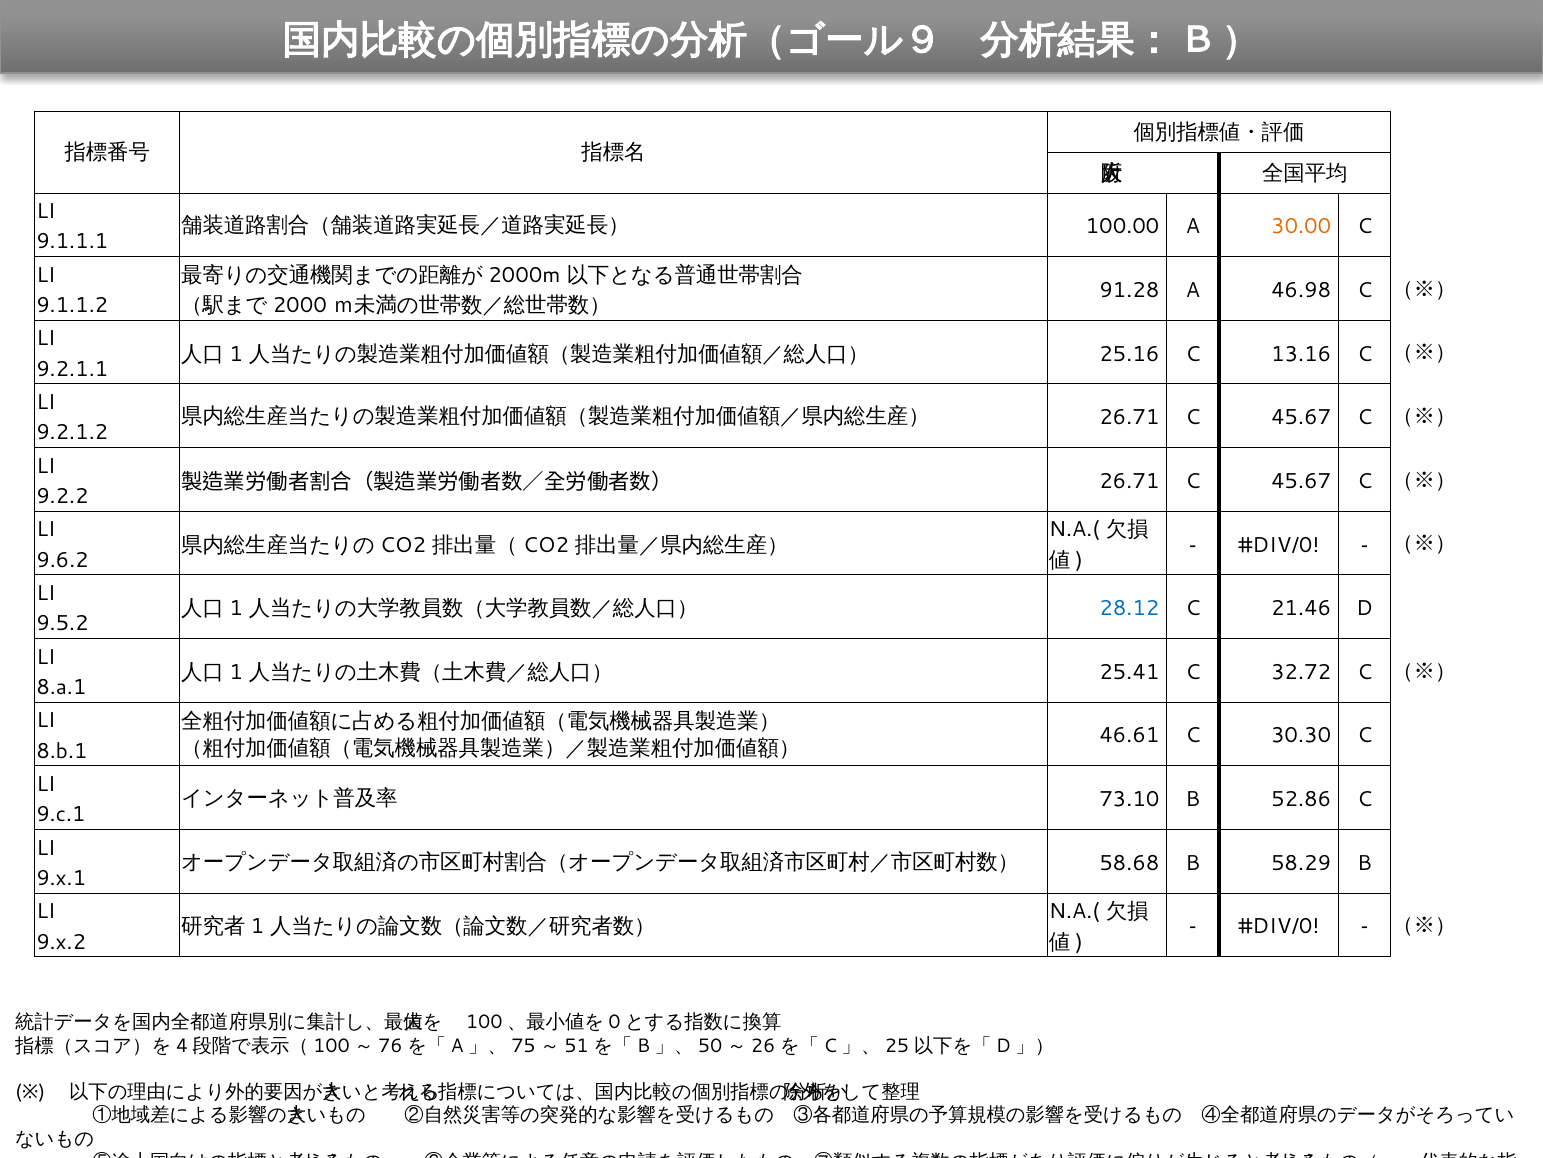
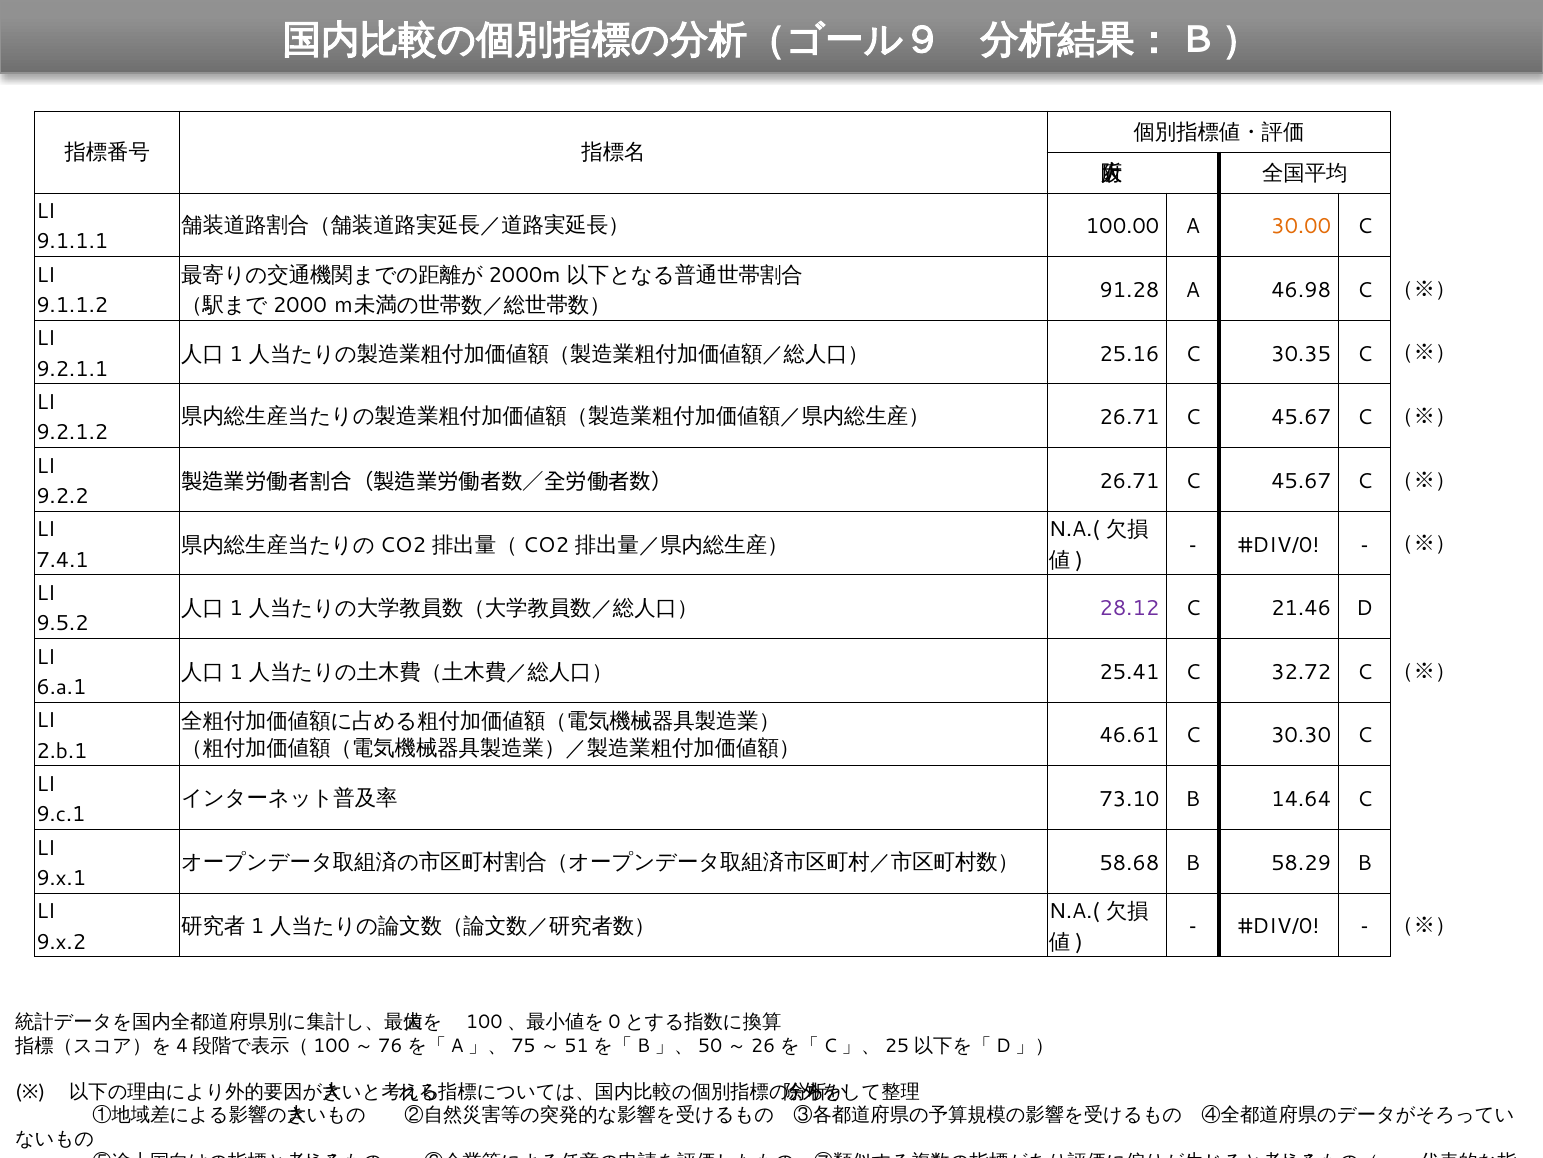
13.16: 13.16 -> 30.35
9.6.2: 9.6.2 -> 7.4.1
28.12 colour: blue -> purple
8.a.1: 8.a.1 -> 6.a.1
8.b.1: 8.b.1 -> 2.b.1
52.86: 52.86 -> 14.64
